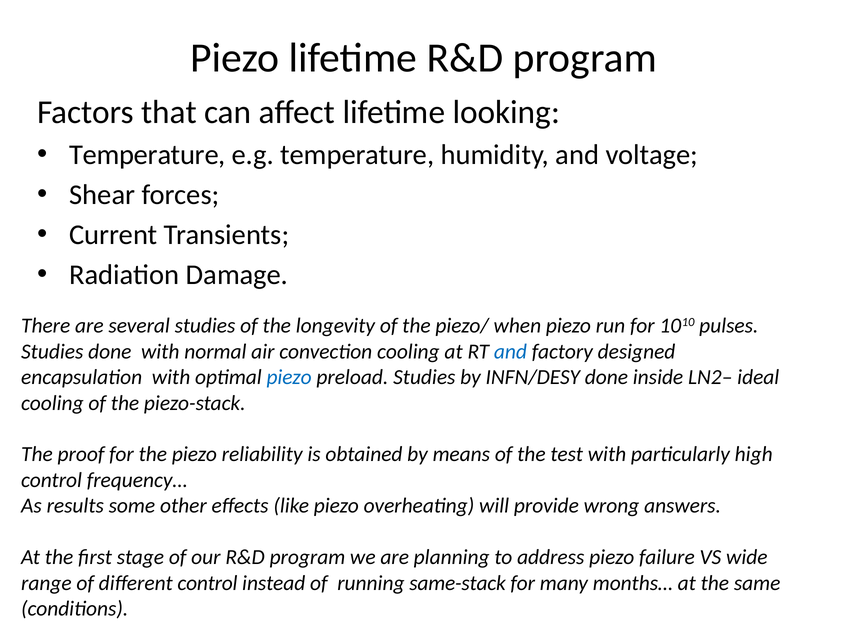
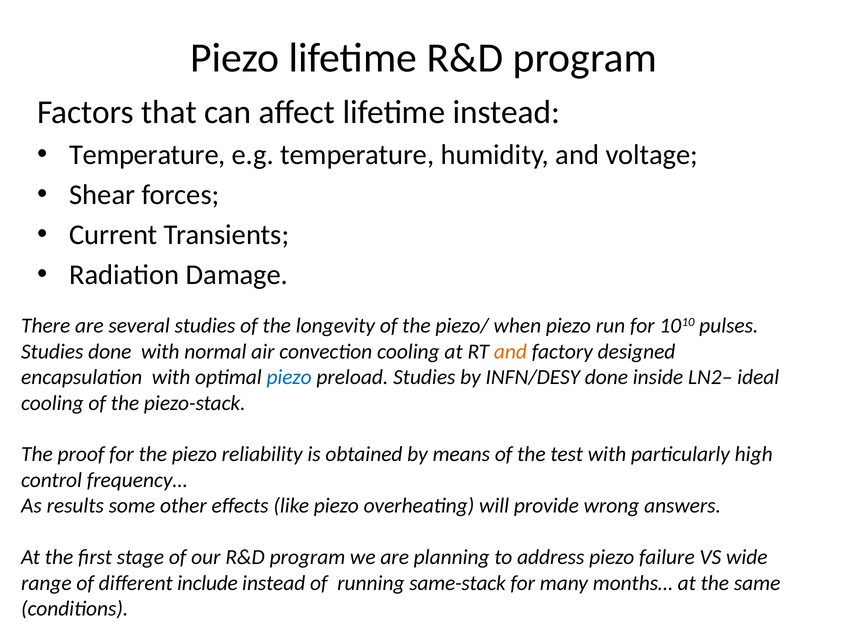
lifetime looking: looking -> instead
and at (510, 351) colour: blue -> orange
different control: control -> include
